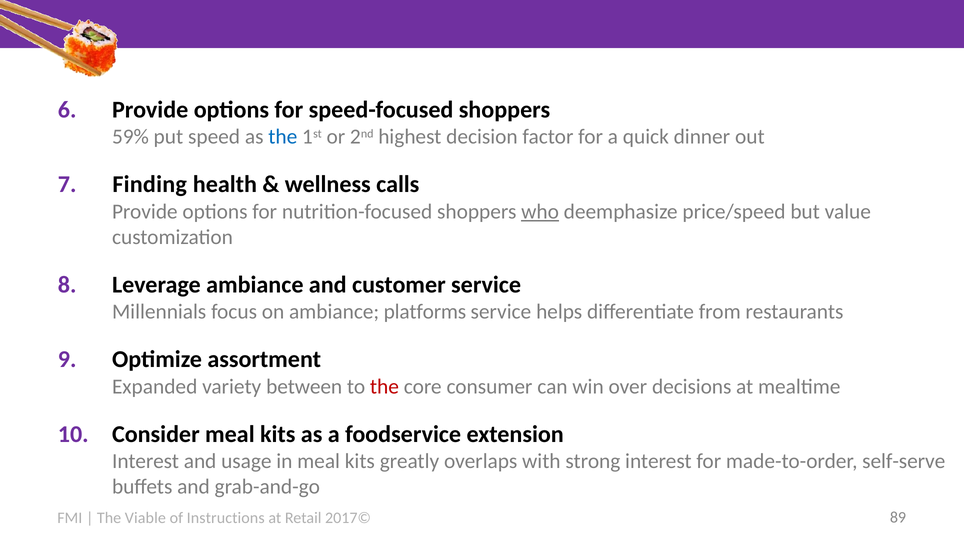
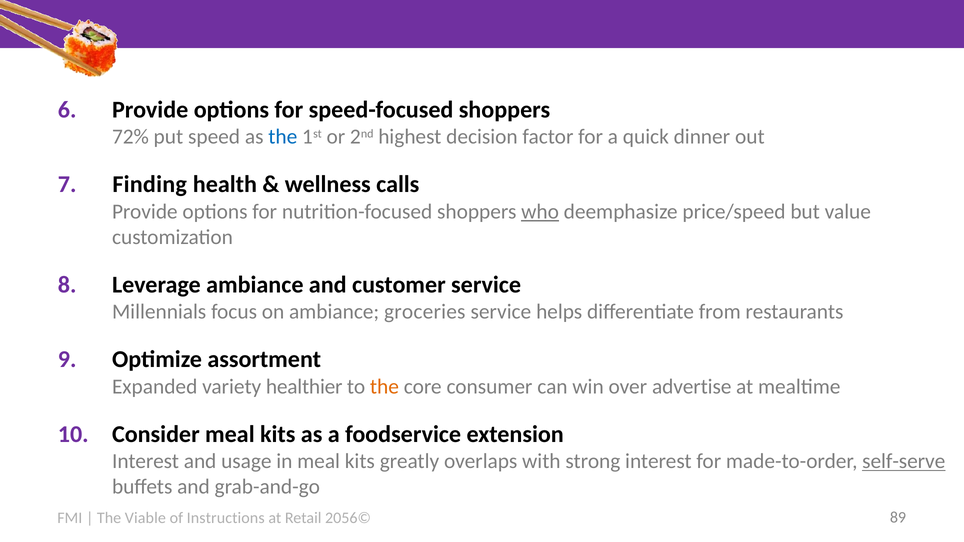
59%: 59% -> 72%
platforms: platforms -> groceries
between: between -> healthier
the at (384, 387) colour: red -> orange
decisions: decisions -> advertise
self-serve underline: none -> present
2017©: 2017© -> 2056©
